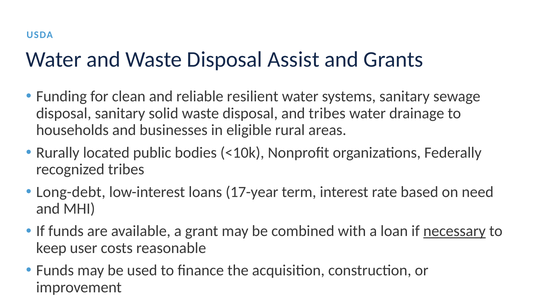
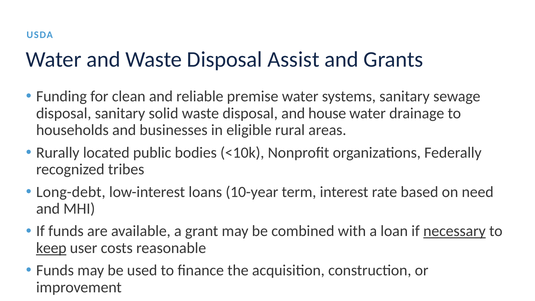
resilient: resilient -> premise
and tribes: tribes -> house
17-year: 17-year -> 10-year
keep underline: none -> present
